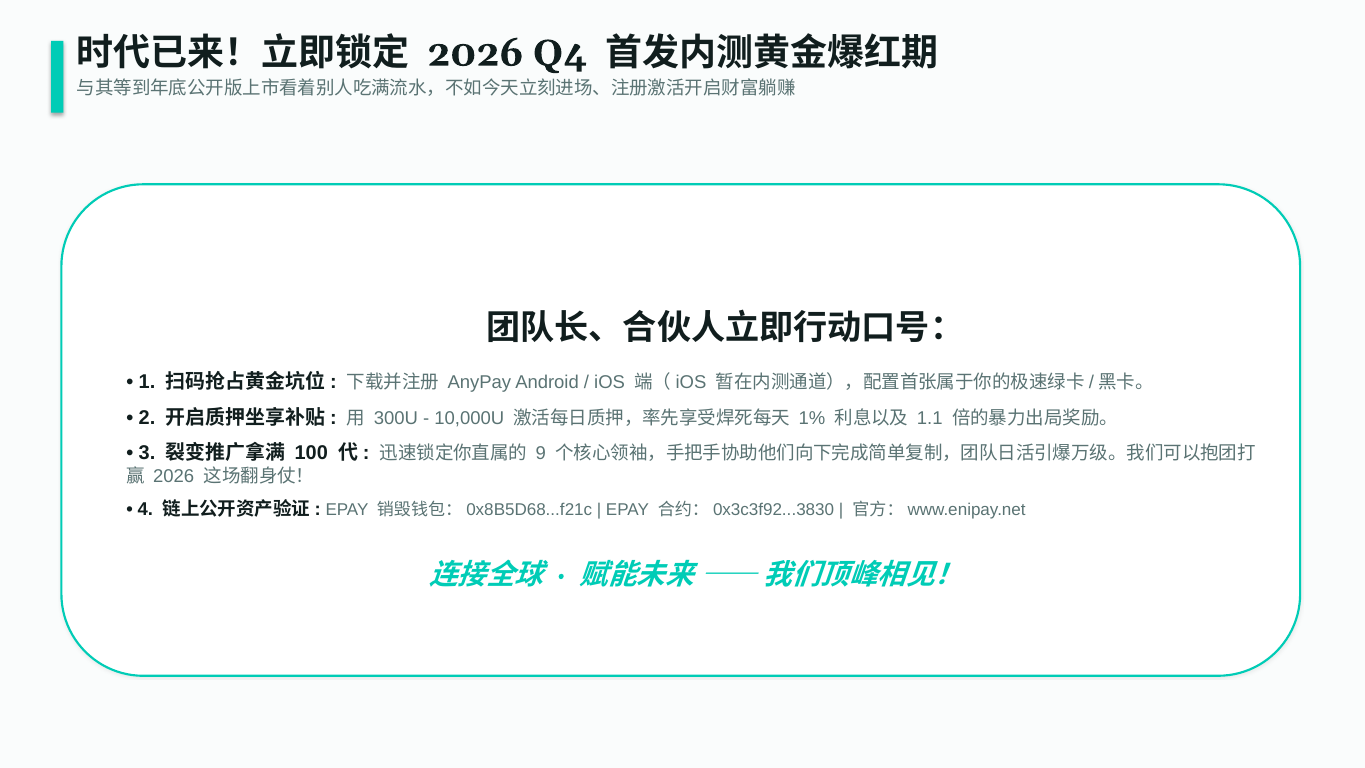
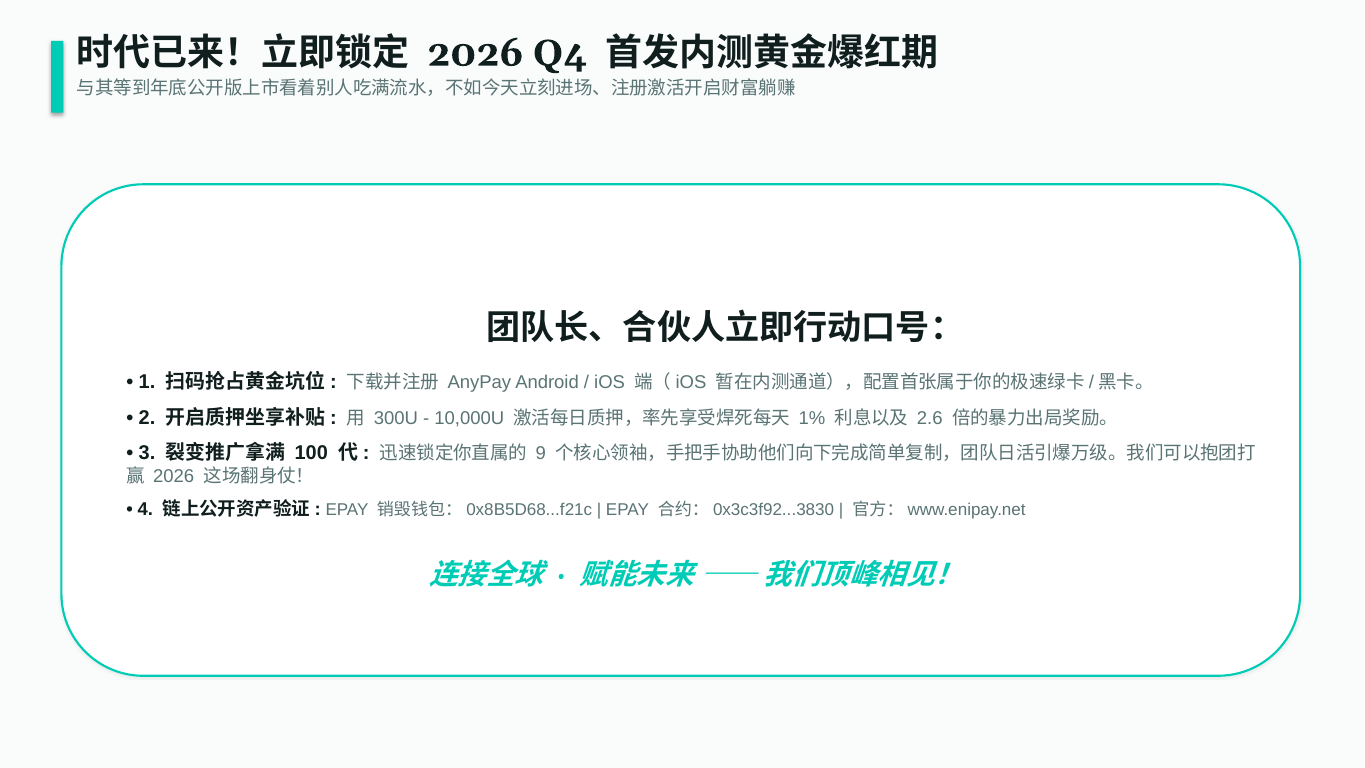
1.1: 1.1 -> 2.6
